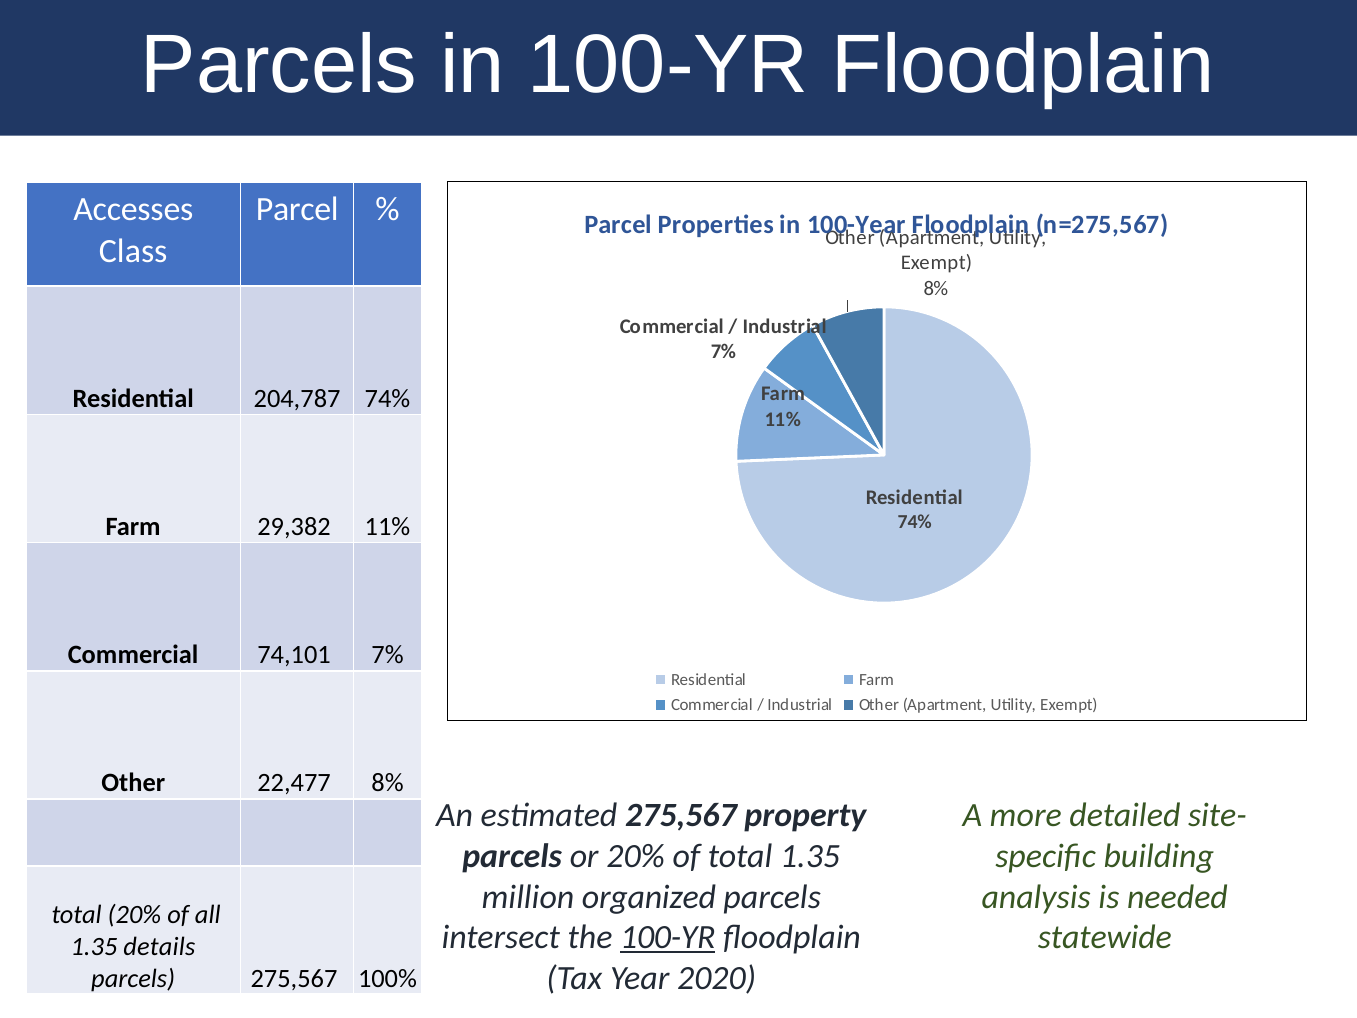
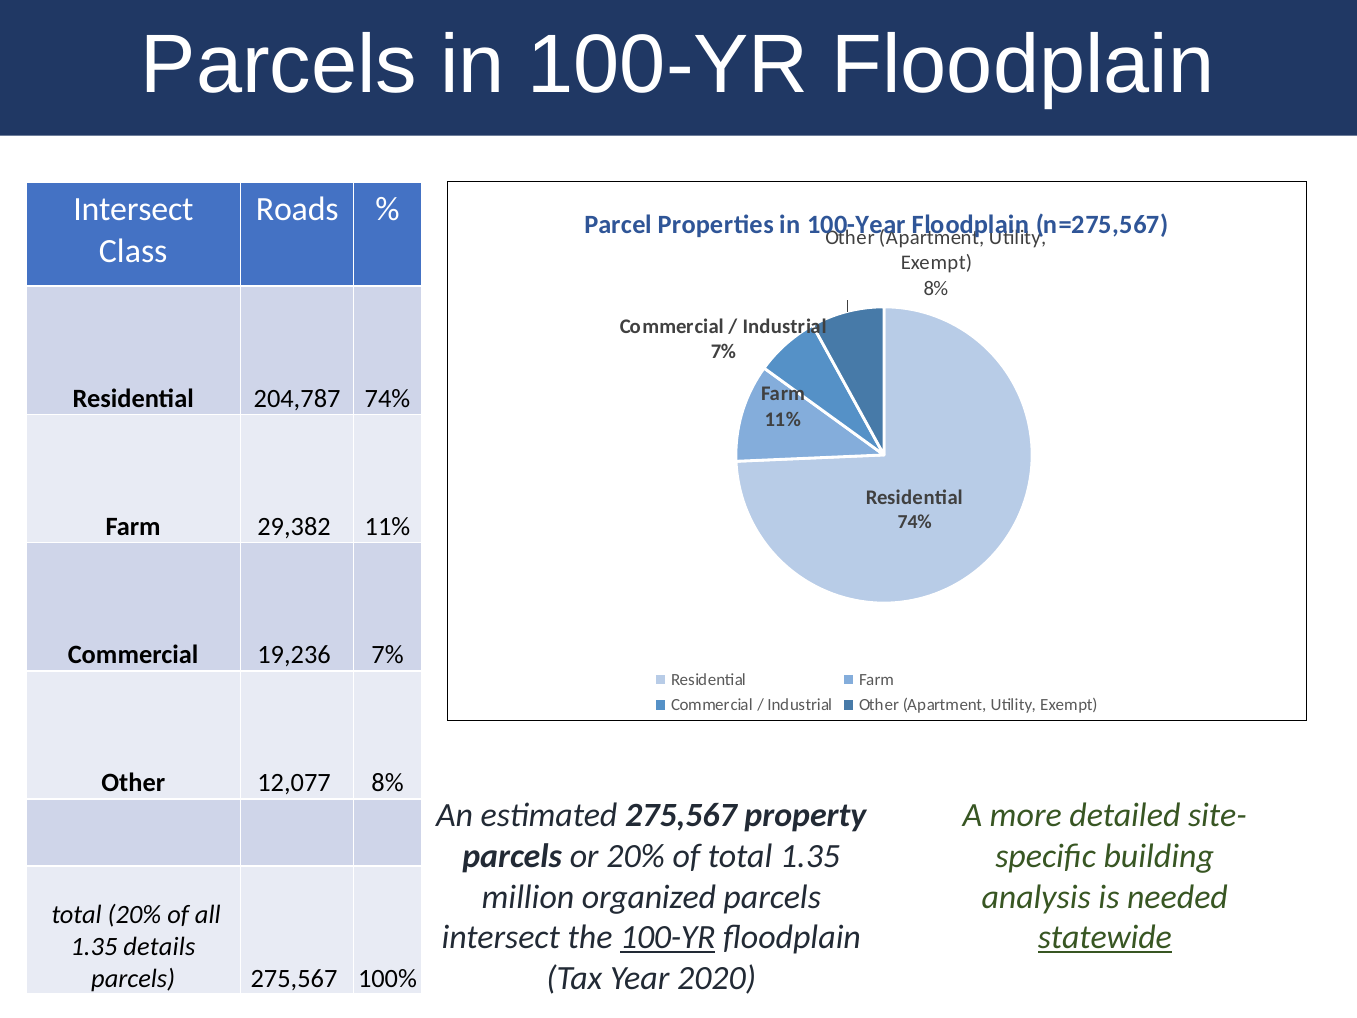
Accesses at (133, 210): Accesses -> Intersect
Parcel at (297, 210): Parcel -> Roads
74,101: 74,101 -> 19,236
22,477: 22,477 -> 12,077
statewide at (1105, 938) underline: none -> present
